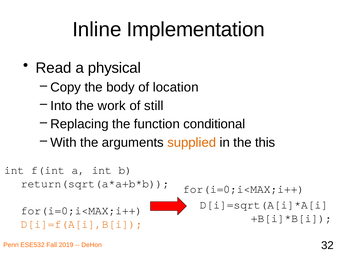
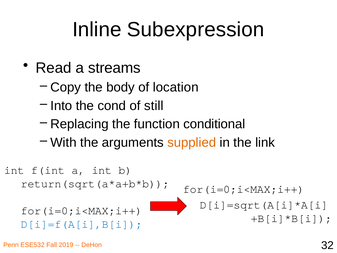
Implementation: Implementation -> Subexpression
physical: physical -> streams
work: work -> cond
this: this -> link
D[i]=f(A[i],B[i colour: orange -> blue
